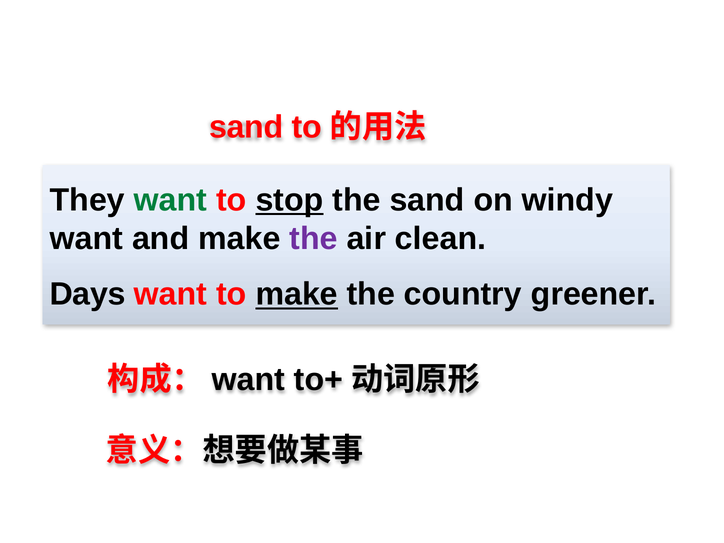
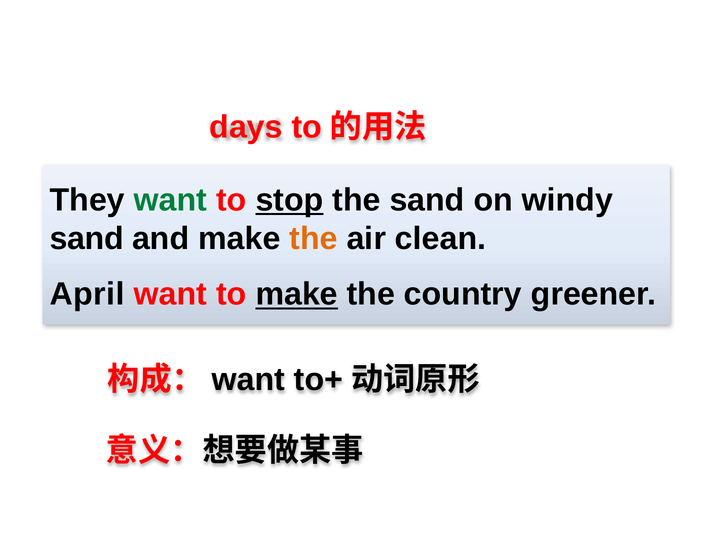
sand at (246, 127): sand -> days
want at (86, 239): want -> sand
the at (314, 239) colour: purple -> orange
Days: Days -> April
